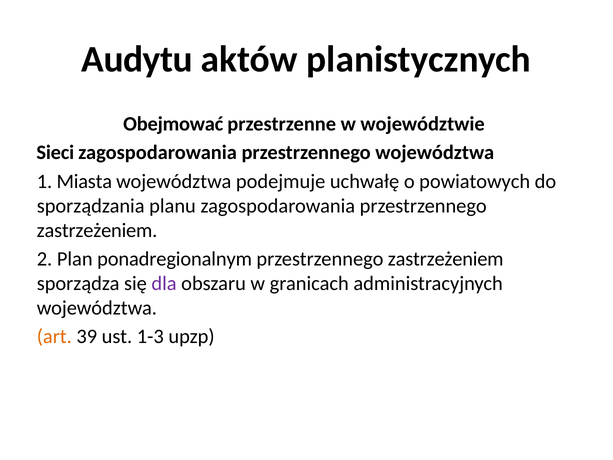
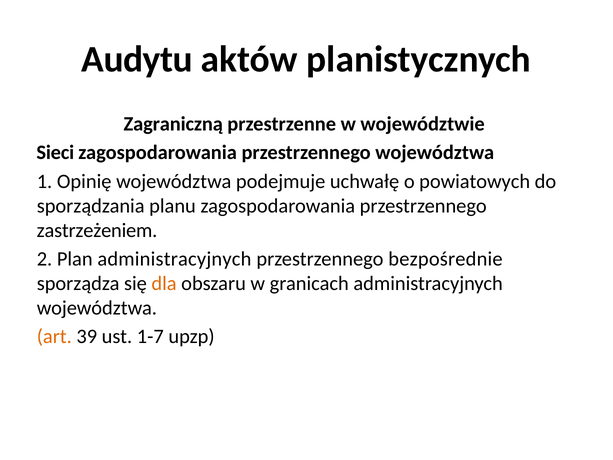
Obejmować: Obejmować -> Zagraniczną
Miasta: Miasta -> Opinię
Plan ponadregionalnym: ponadregionalnym -> administracyjnych
zastrzeżeniem at (446, 259): zastrzeżeniem -> bezpośrednie
dla colour: purple -> orange
1-3: 1-3 -> 1-7
